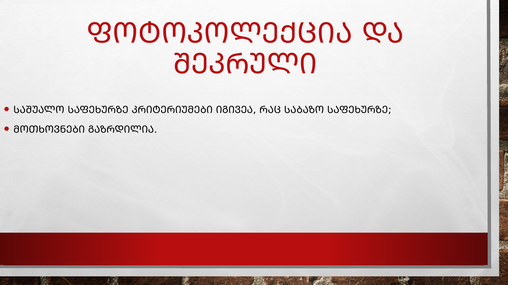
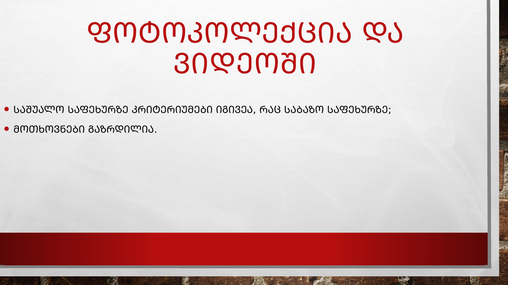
ᲨᲔᲙᲠᲣᲚᲘ: ᲨᲔᲙᲠᲣᲚᲘ -> ᲕᲘᲓᲔᲝᲨᲘ
